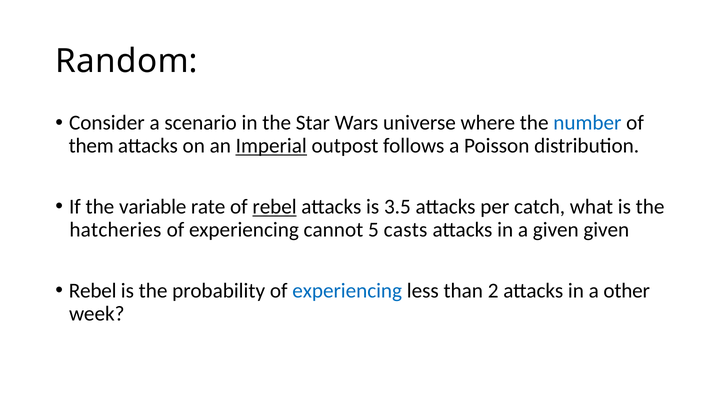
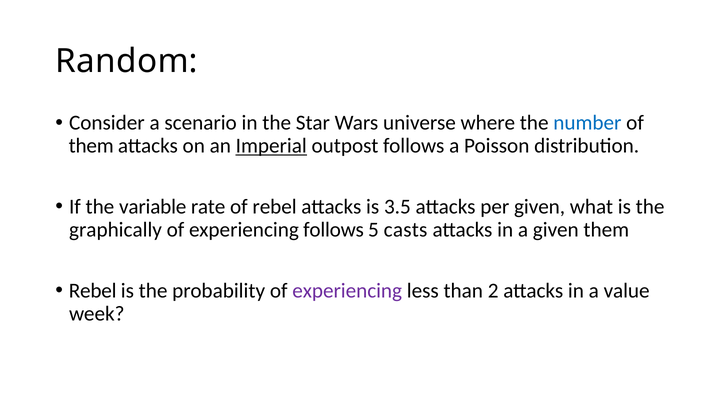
rebel at (275, 207) underline: present -> none
per catch: catch -> given
hatcheries: hatcheries -> graphically
experiencing cannot: cannot -> follows
given given: given -> them
experiencing at (347, 291) colour: blue -> purple
other: other -> value
